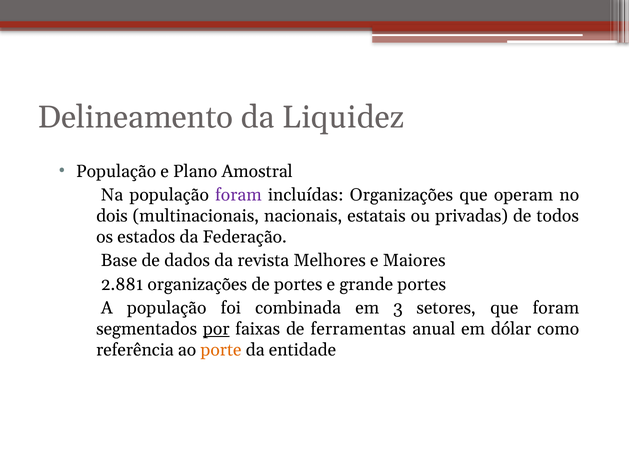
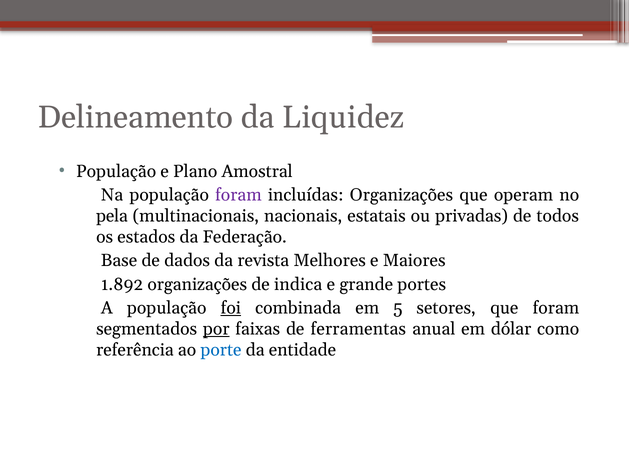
dois: dois -> pela
2.881: 2.881 -> 1.892
de portes: portes -> indica
foi underline: none -> present
3: 3 -> 5
porte colour: orange -> blue
